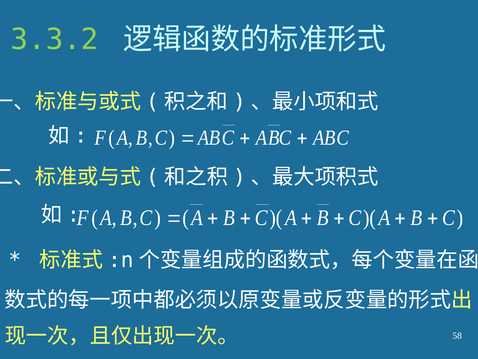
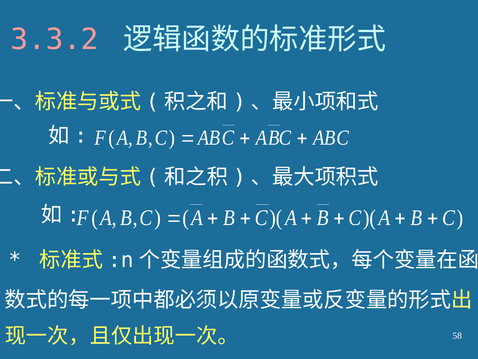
3.3.2 colour: light green -> pink
